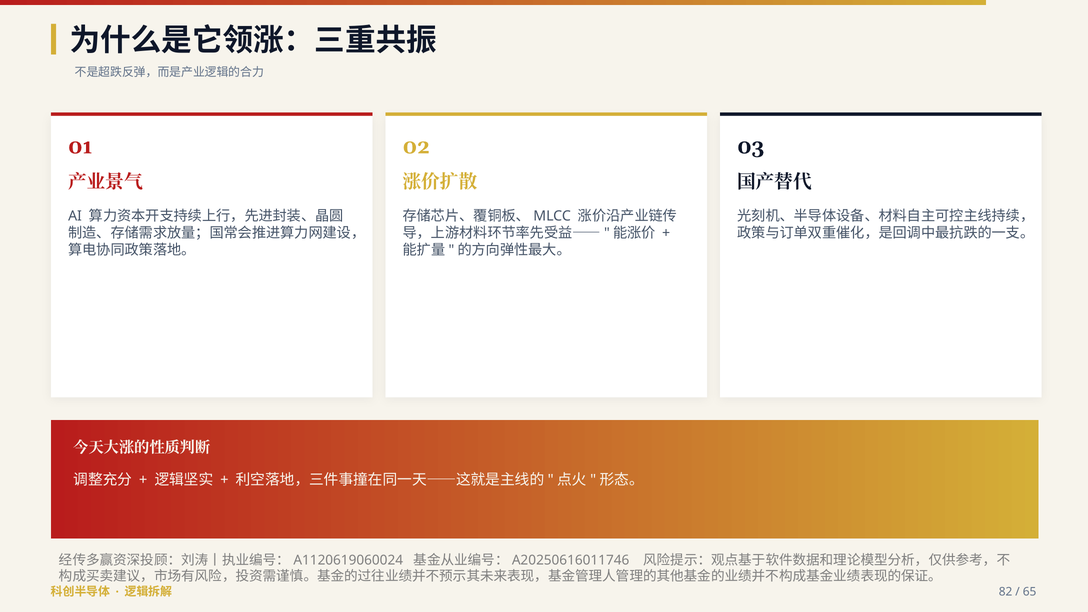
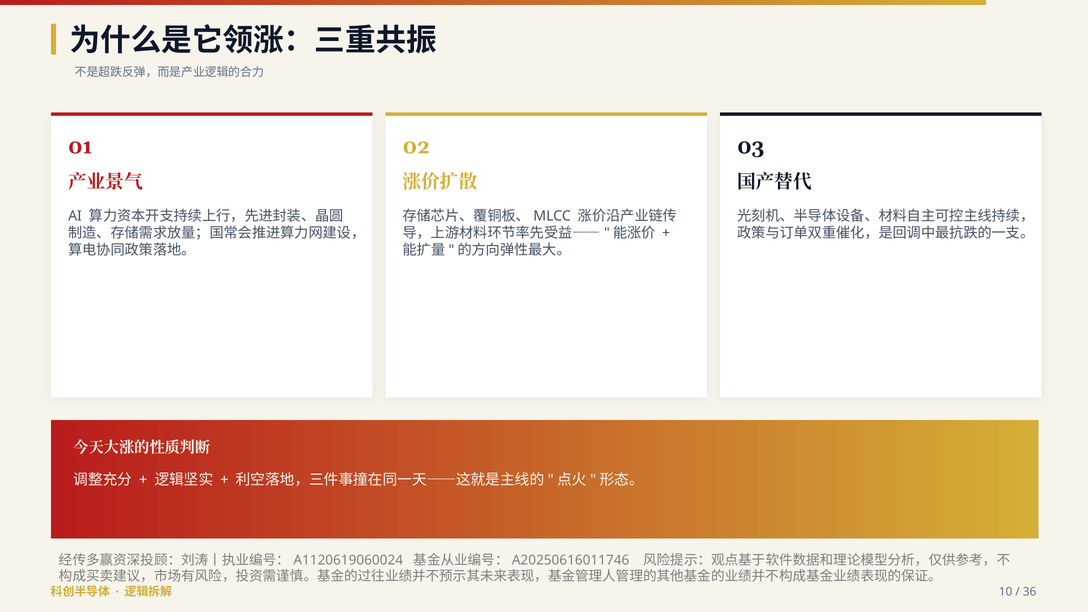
82: 82 -> 10
65: 65 -> 36
